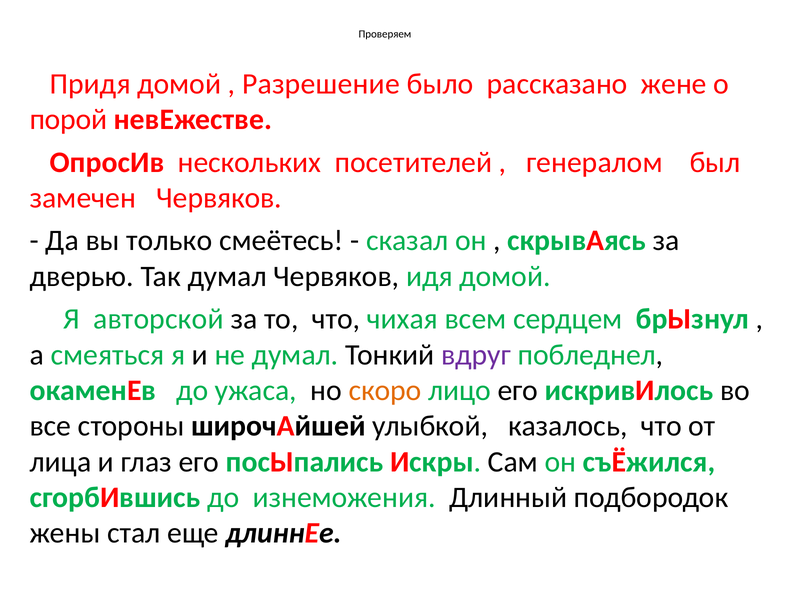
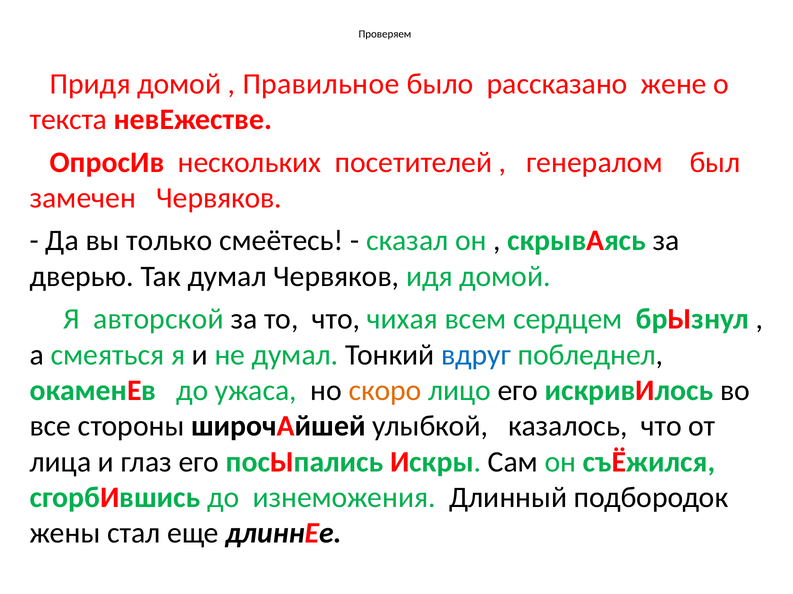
Разрешение: Разрешение -> Правильное
порой: порой -> текста
вдруг colour: purple -> blue
